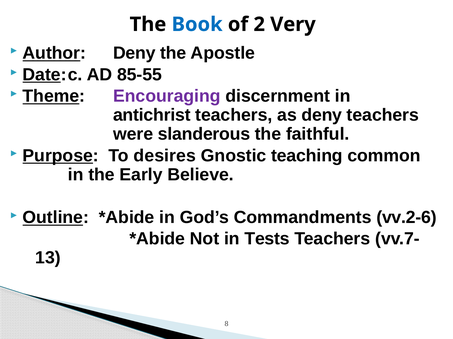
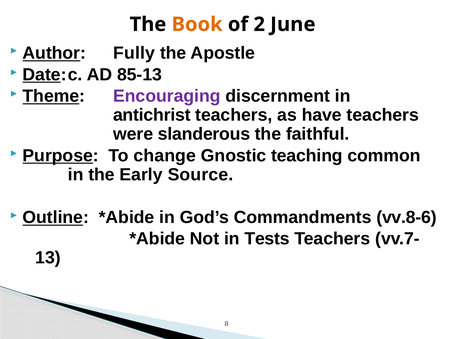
Book colour: blue -> orange
Very: Very -> June
Author Deny: Deny -> Fully
85-55: 85-55 -> 85-13
as deny: deny -> have
desires: desires -> change
Believe: Believe -> Source
vv.2-6: vv.2-6 -> vv.8-6
